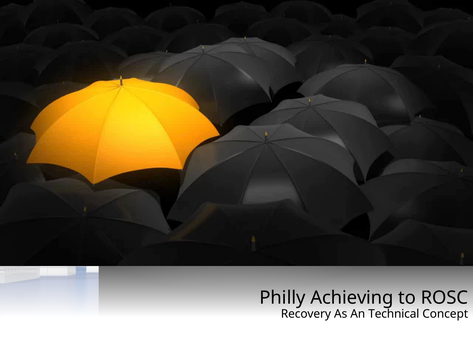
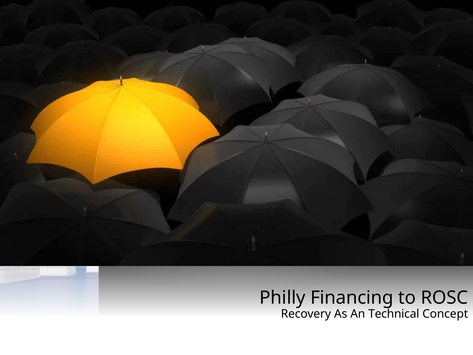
Achieving: Achieving -> Financing
